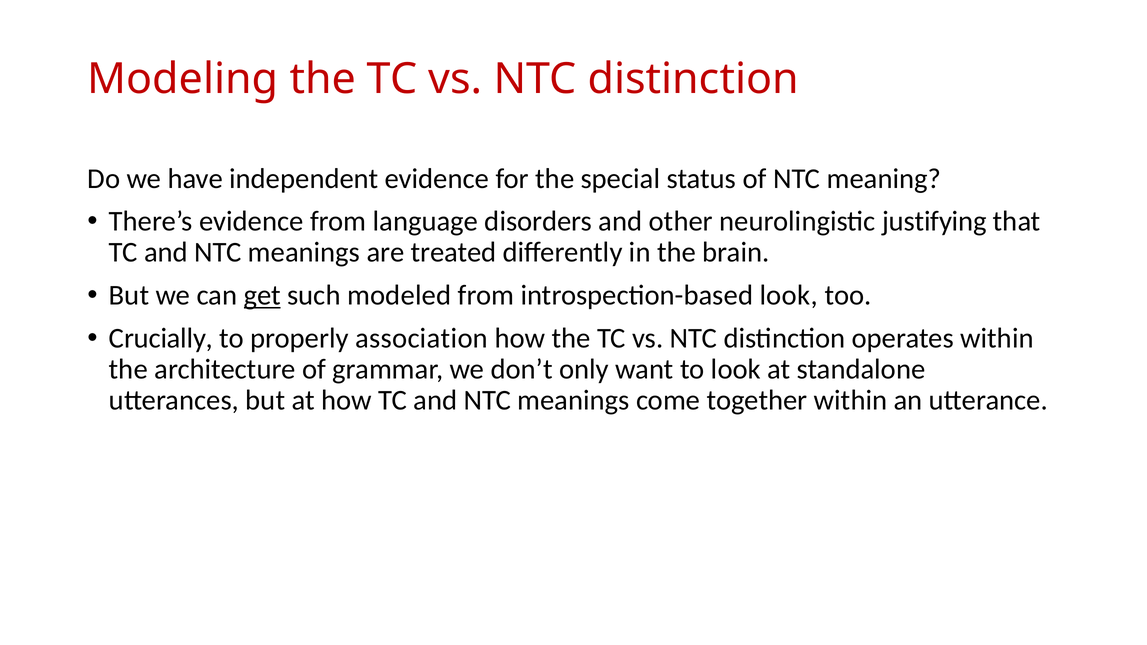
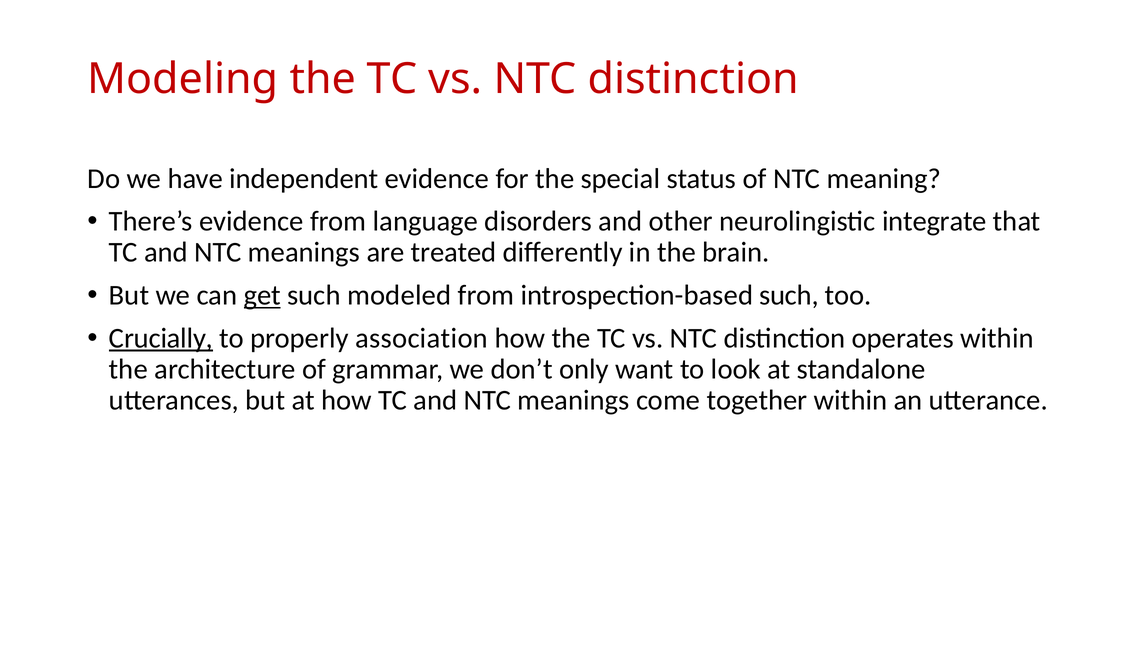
justifying: justifying -> integrate
introspection-based look: look -> such
Crucially underline: none -> present
